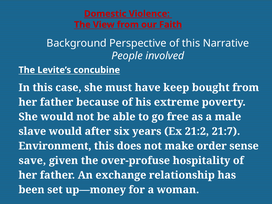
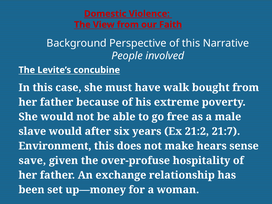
keep: keep -> walk
order: order -> hears
